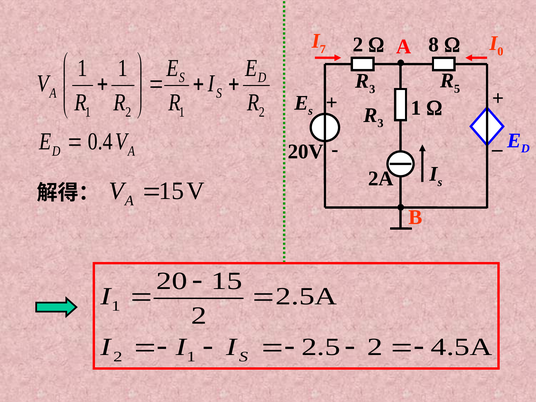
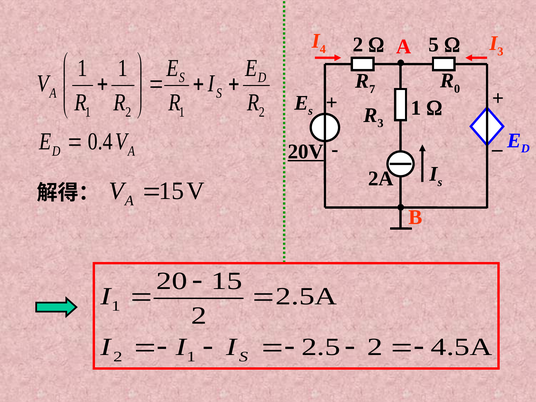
7 at (323, 49): 7 -> 4
0 at (500, 51): 0 -> 3
8 at (434, 45): 8 -> 5
5 at (457, 89): 5 -> 0
3 at (372, 89): 3 -> 7
20V underline: none -> present
